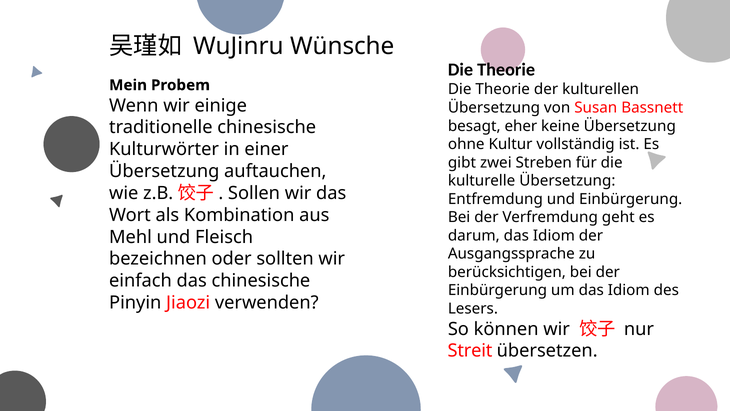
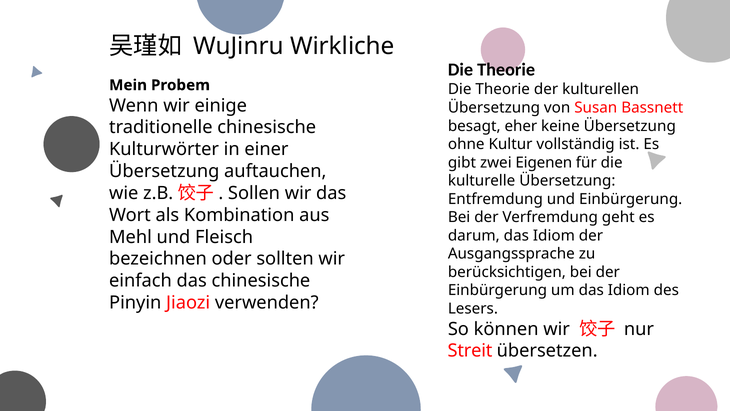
Wünsche: Wünsche -> Wirkliche
Streben: Streben -> Eigenen
